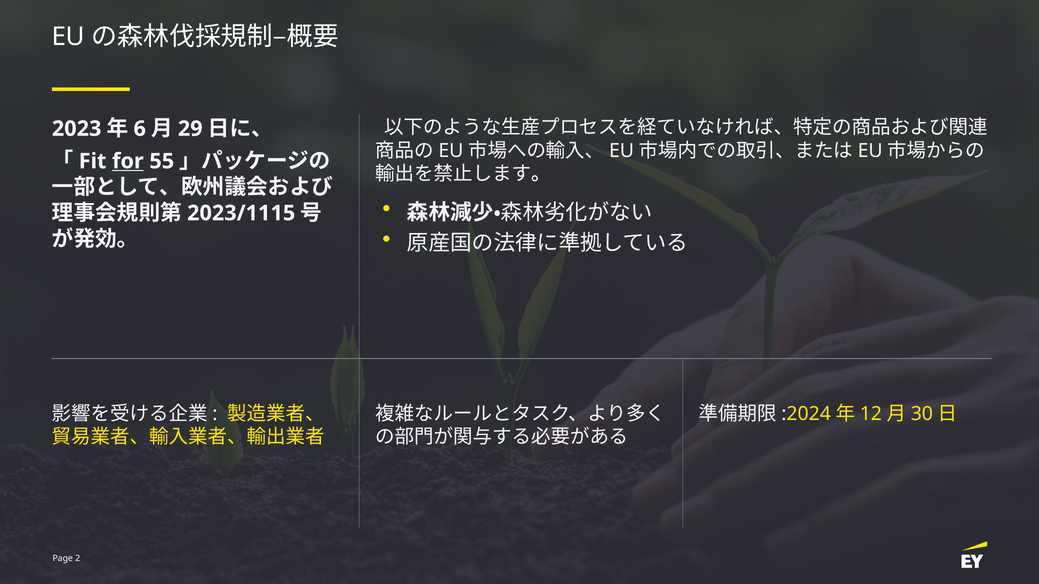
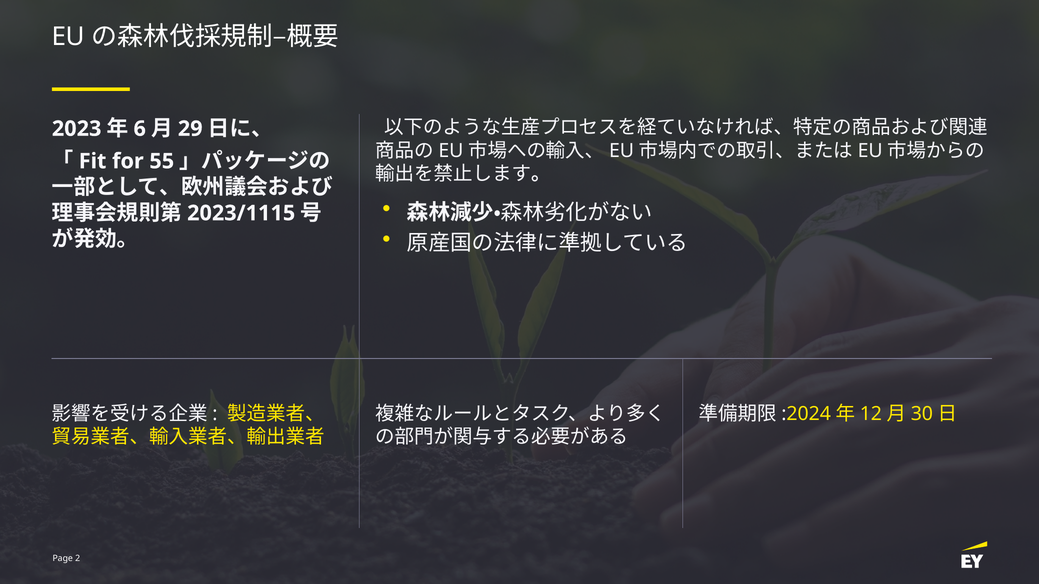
for underline: present -> none
